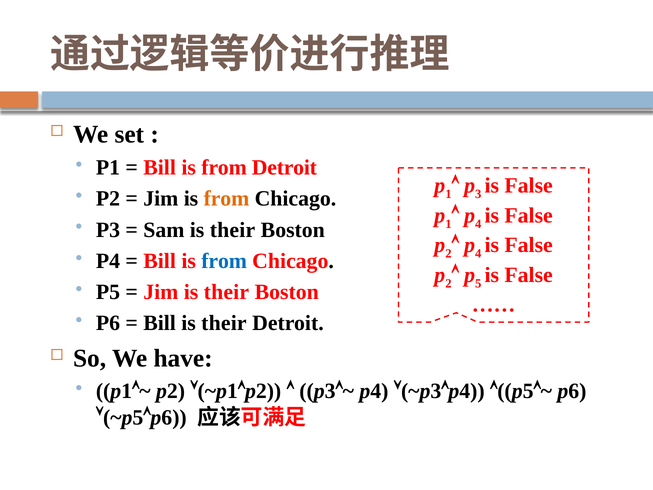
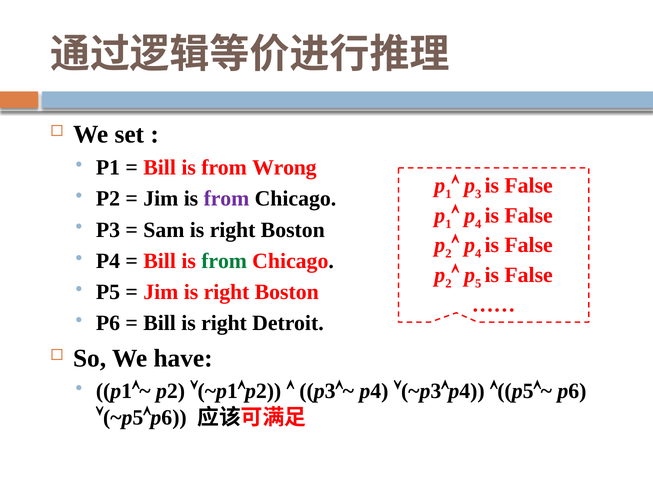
from Detroit: Detroit -> Wrong
from at (226, 199) colour: orange -> purple
Sam is their: their -> right
from at (224, 261) colour: blue -> green
Jim is their: their -> right
Bill is their: their -> right
